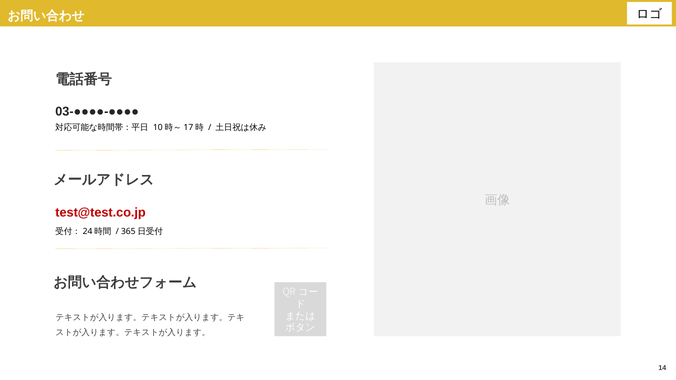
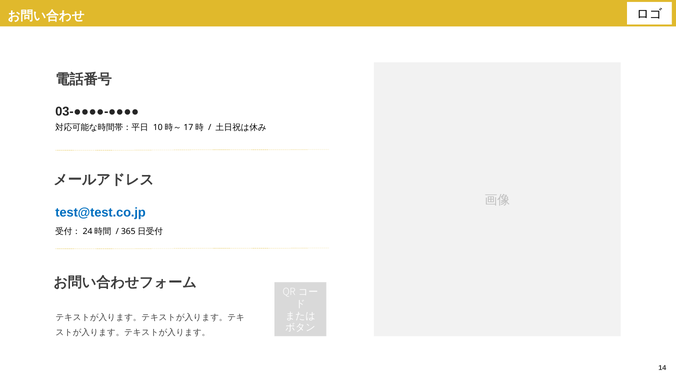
test@test.co.jp colour: red -> blue
